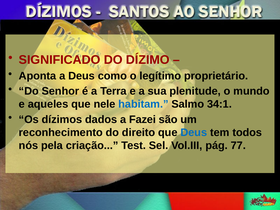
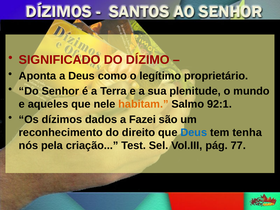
habitam colour: blue -> orange
34:1: 34:1 -> 92:1
todos: todos -> tenha
